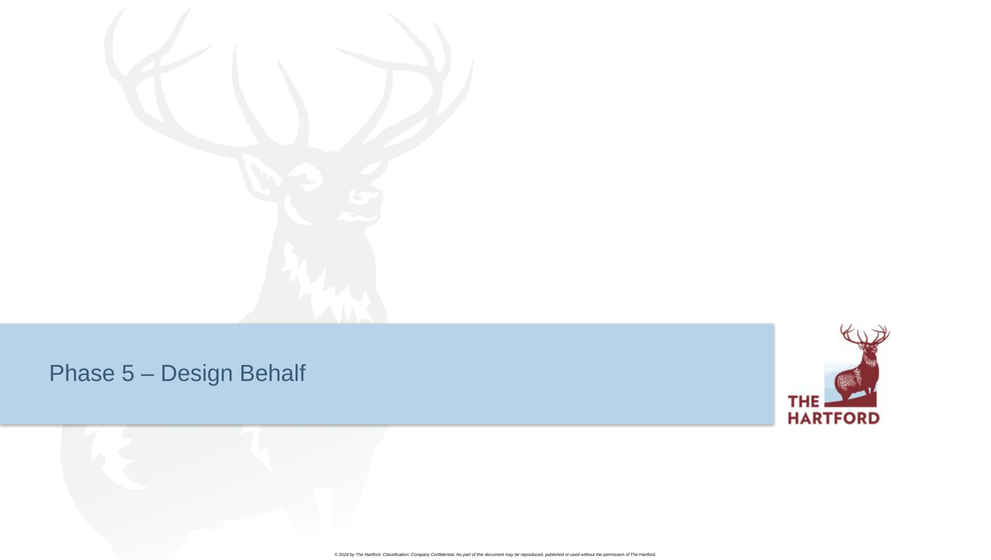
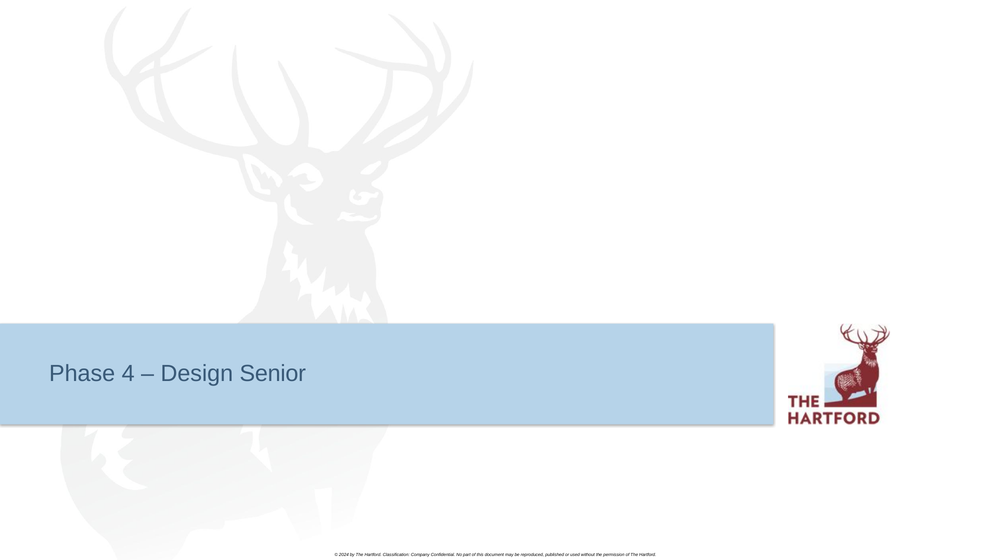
5: 5 -> 4
Behalf: Behalf -> Senior
